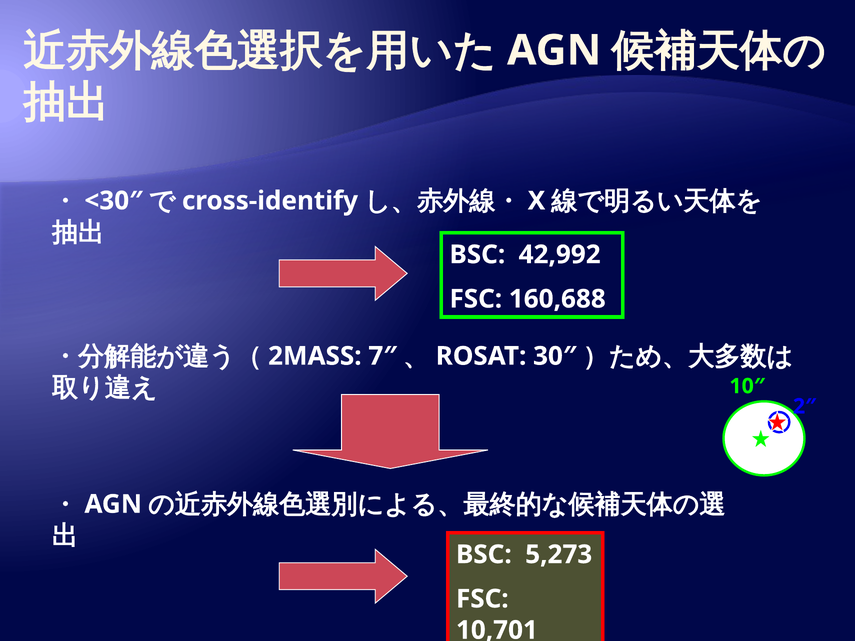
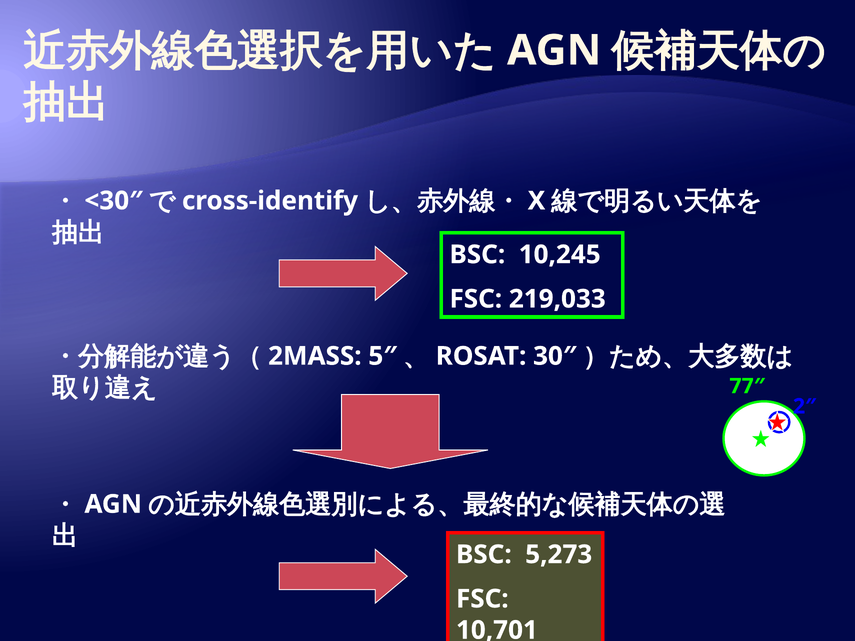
42,992: 42,992 -> 10,245
160,688: 160,688 -> 219,033
7″: 7″ -> 5″
10″: 10″ -> 77″
